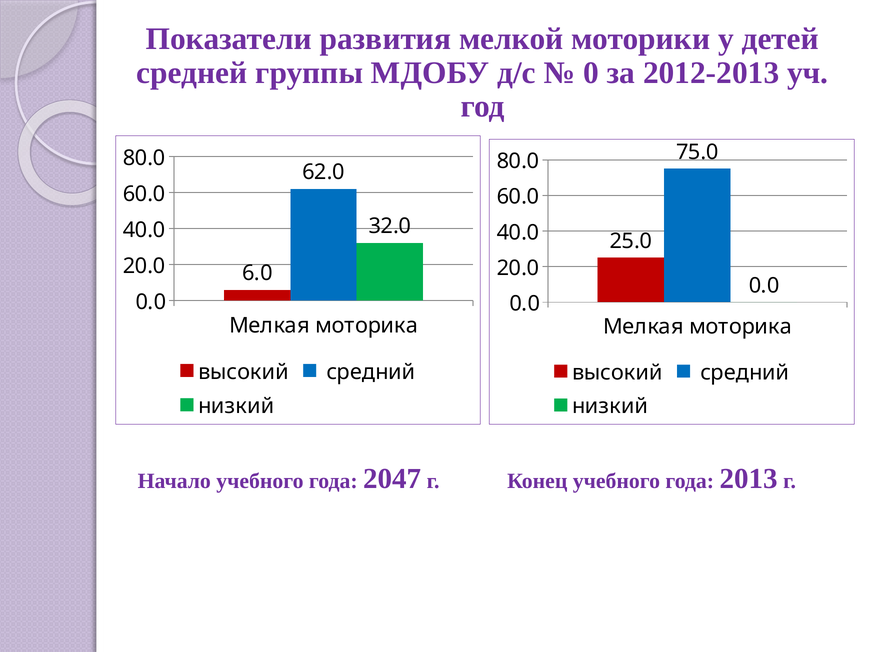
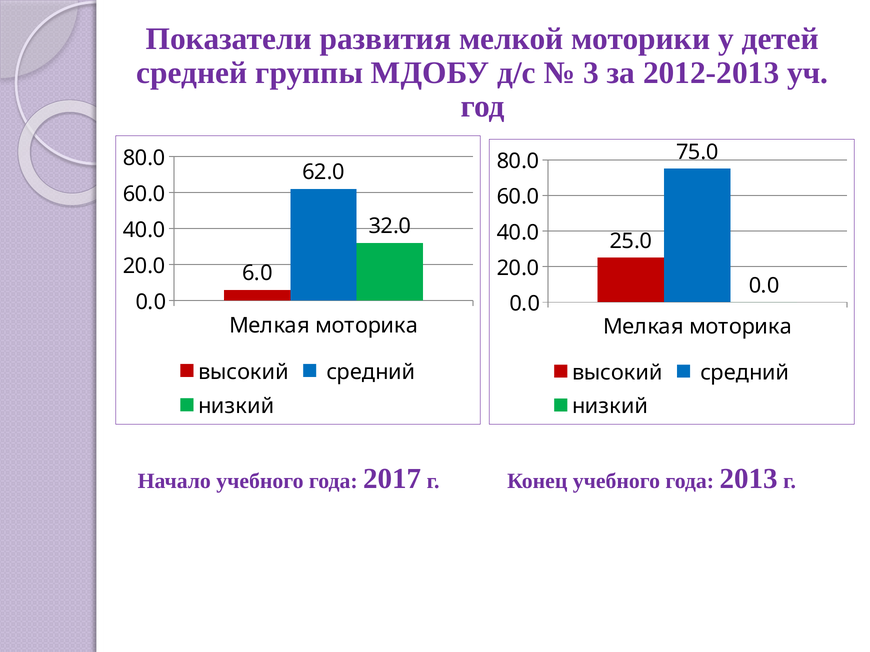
0: 0 -> 3
2047: 2047 -> 2017
